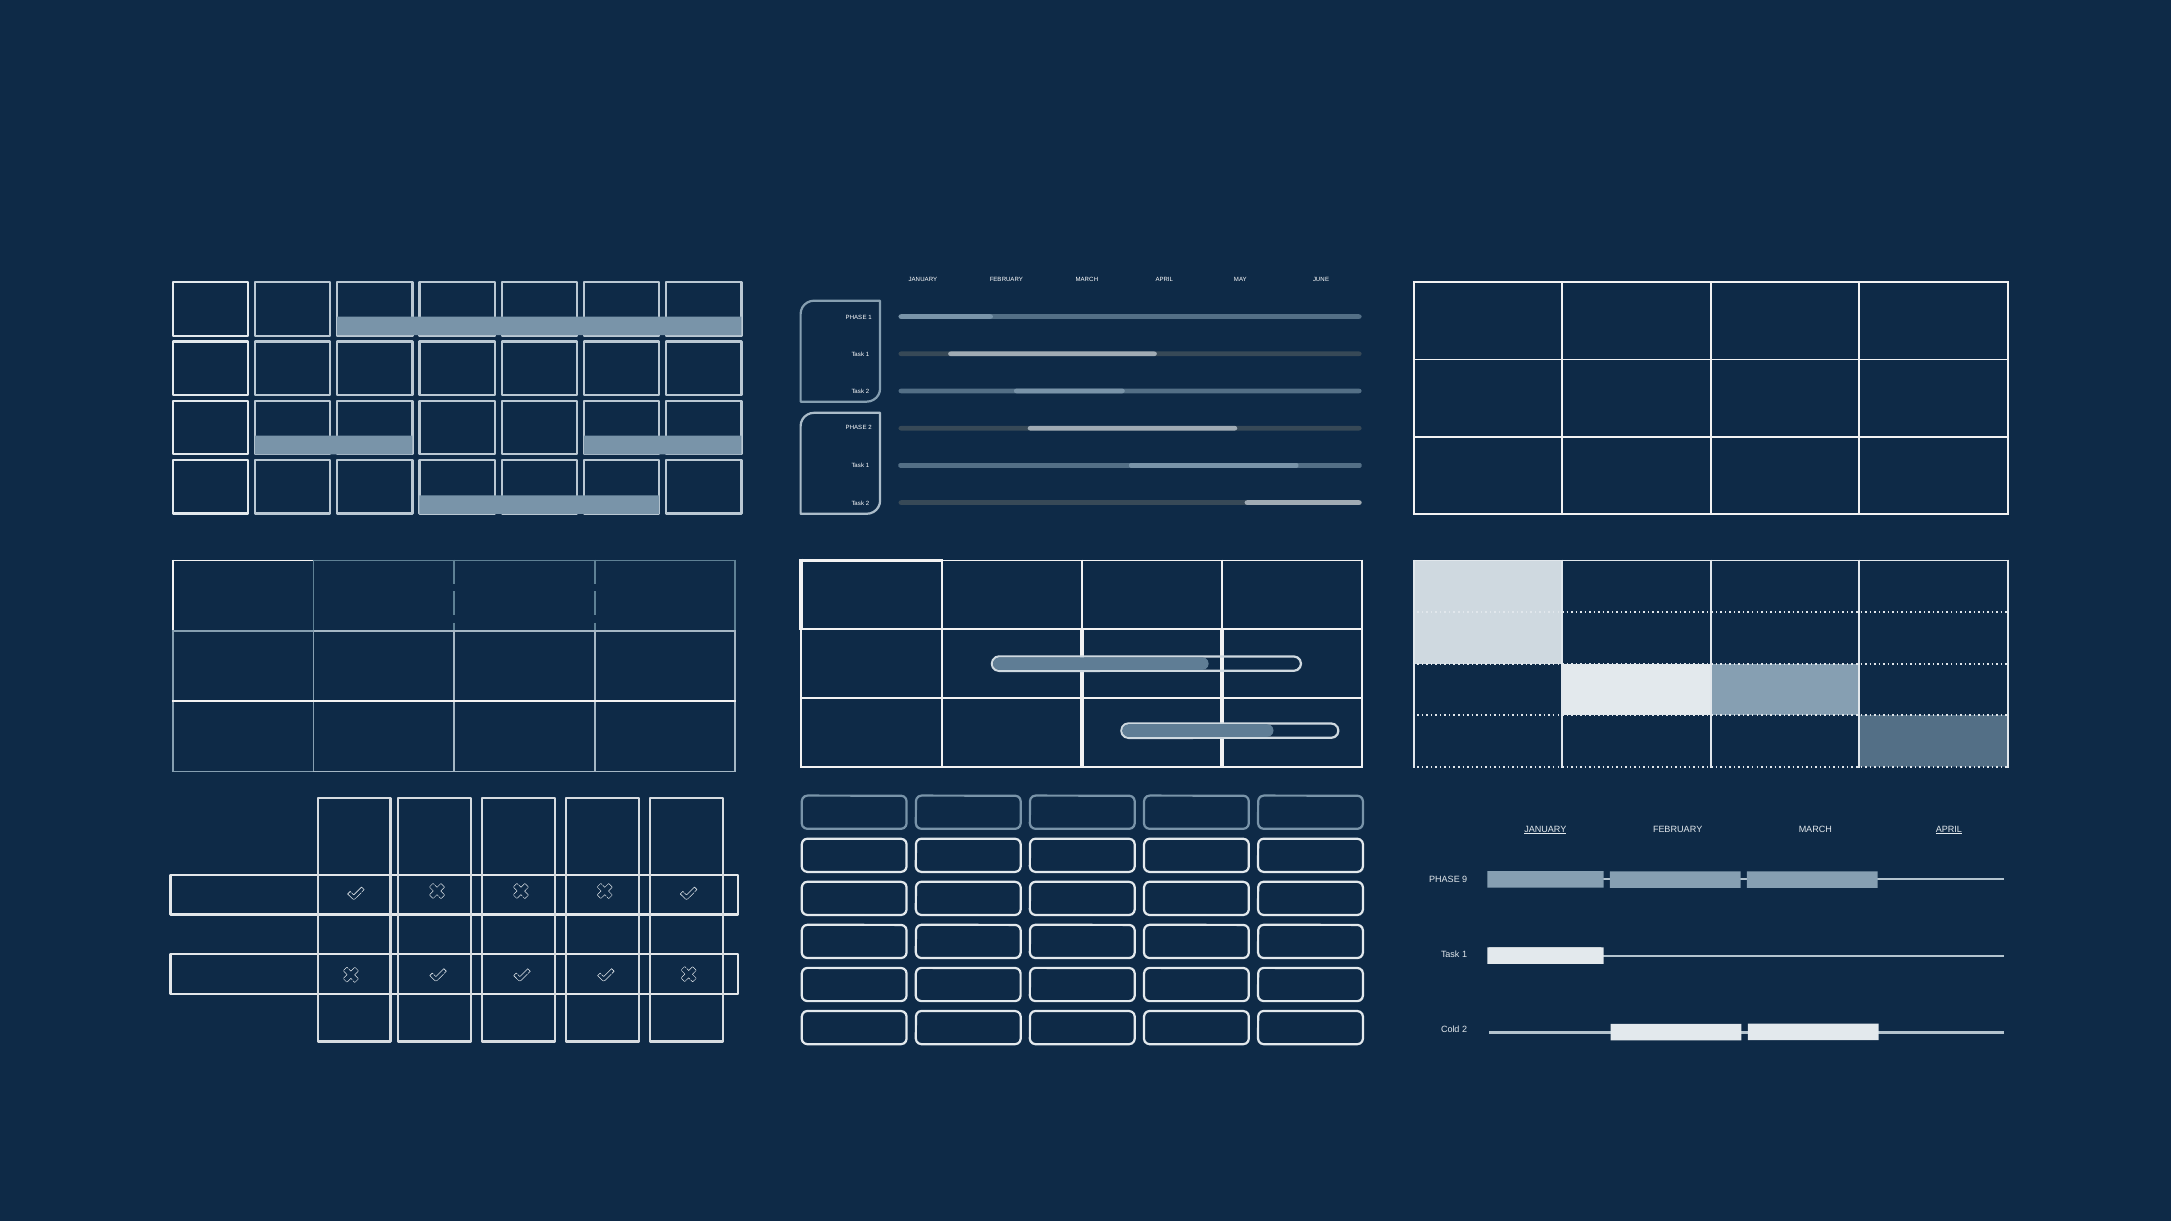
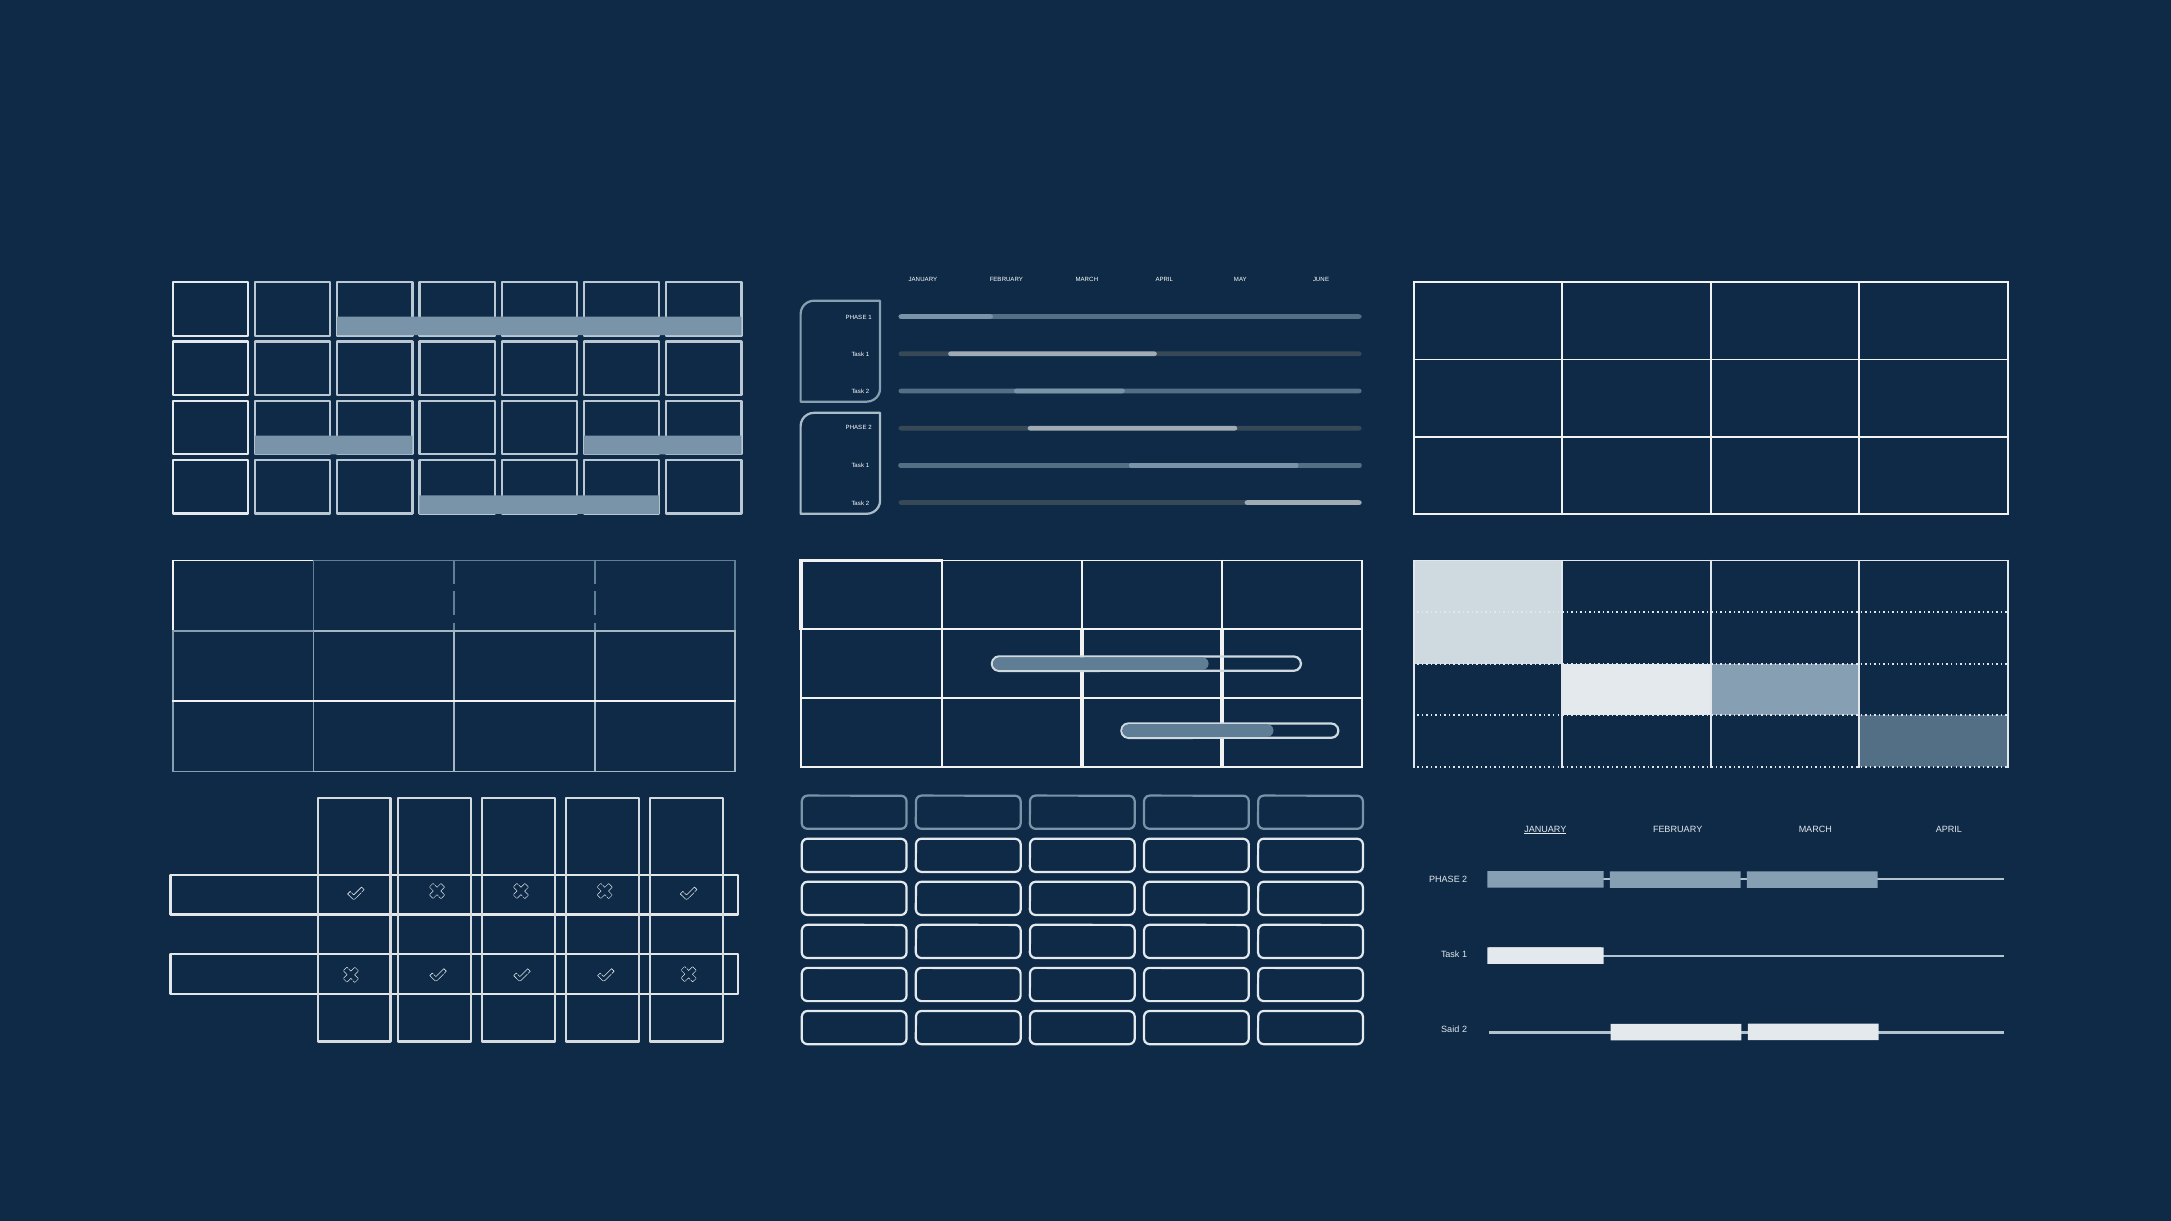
APRIL at (1949, 830) underline: present -> none
9 at (1465, 880): 9 -> 2
Cold: Cold -> Said
